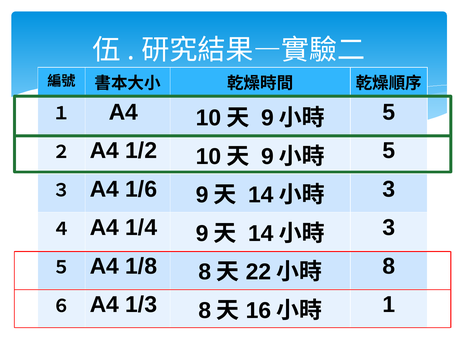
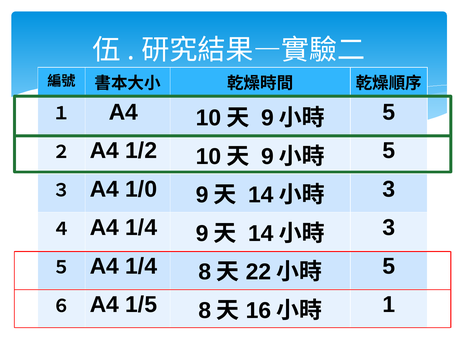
1/6: 1/6 -> 1/0
５ A4 1/8: 1/8 -> 1/4
8 at (389, 266): 8 -> 5
1/3: 1/3 -> 1/5
